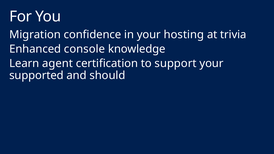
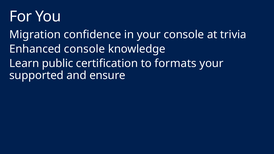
your hosting: hosting -> console
agent: agent -> public
support: support -> formats
should: should -> ensure
